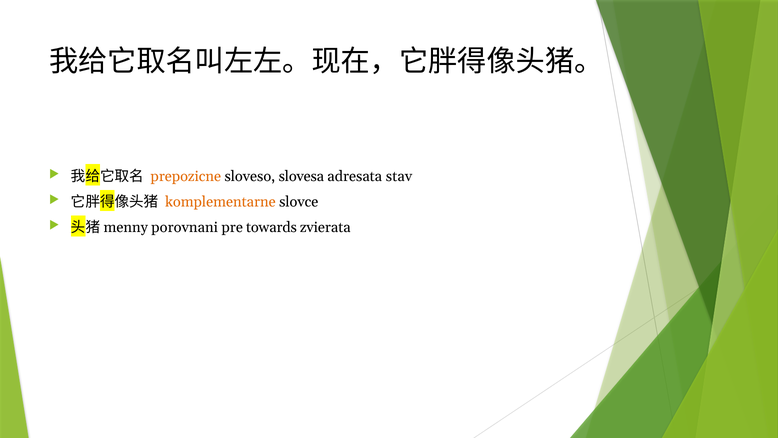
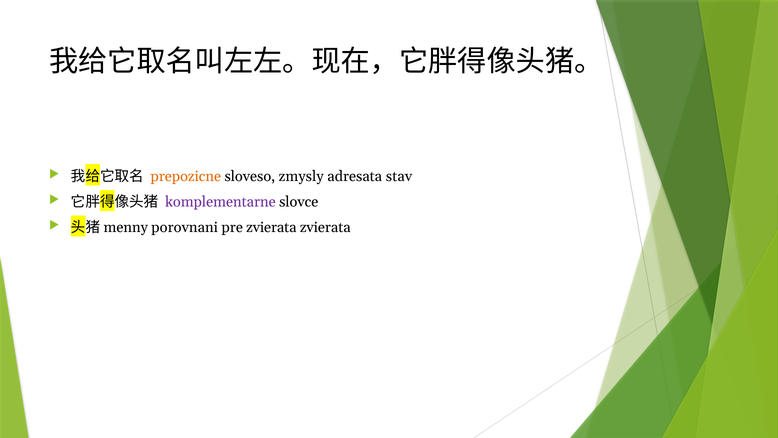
slovesa: slovesa -> zmysly
komplementarne colour: orange -> purple
pre towards: towards -> zvierata
